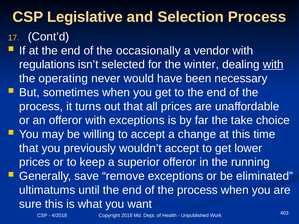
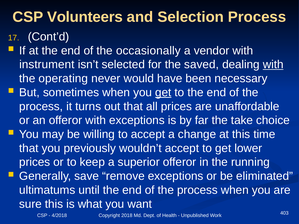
Legislative: Legislative -> Volunteers
regulations: regulations -> instrument
winter: winter -> saved
get at (163, 93) underline: none -> present
